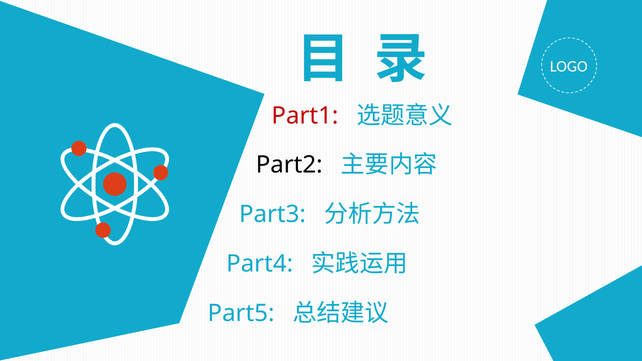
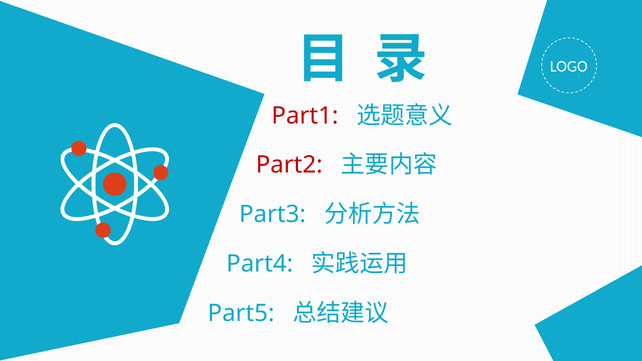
Part2 colour: black -> red
